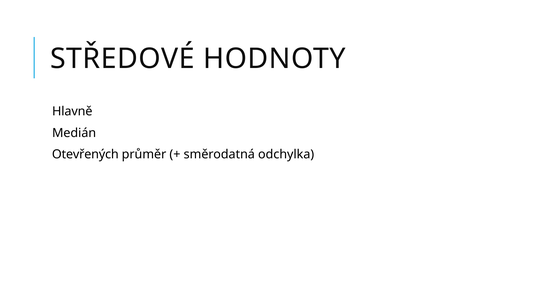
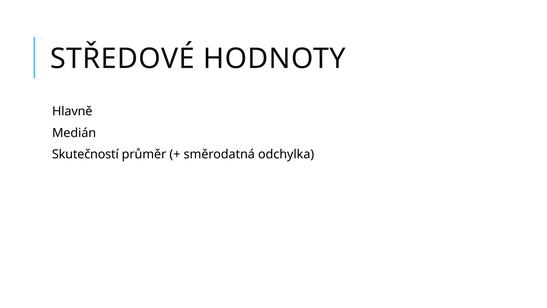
Otevřených: Otevřených -> Skutečností
